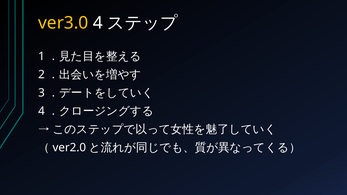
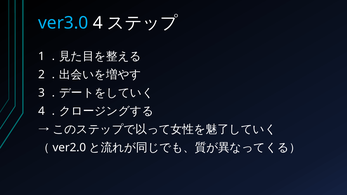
ver3.0 colour: yellow -> light blue
